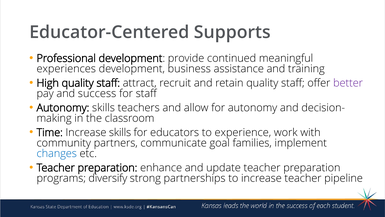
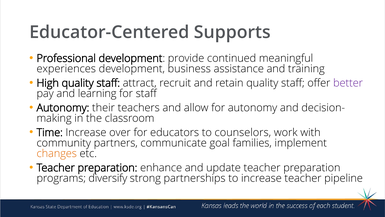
success: success -> learning
Autonomy skills: skills -> their
Increase skills: skills -> over
experience: experience -> counselors
changes colour: blue -> orange
